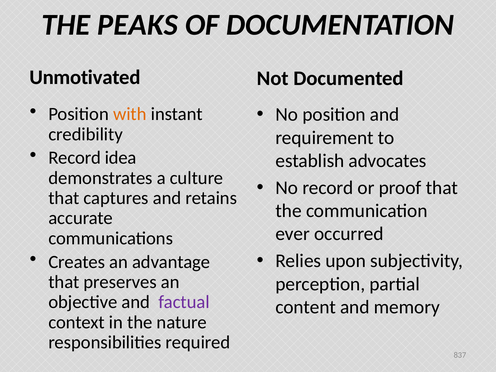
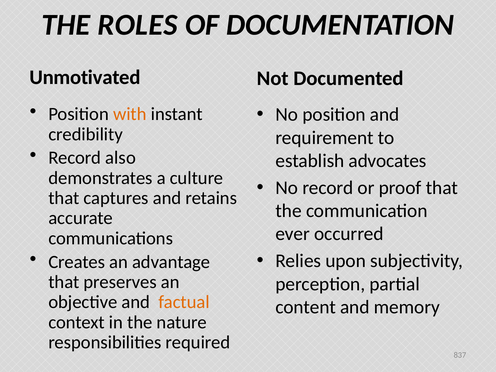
PEAKS: PEAKS -> ROLES
idea: idea -> also
factual colour: purple -> orange
